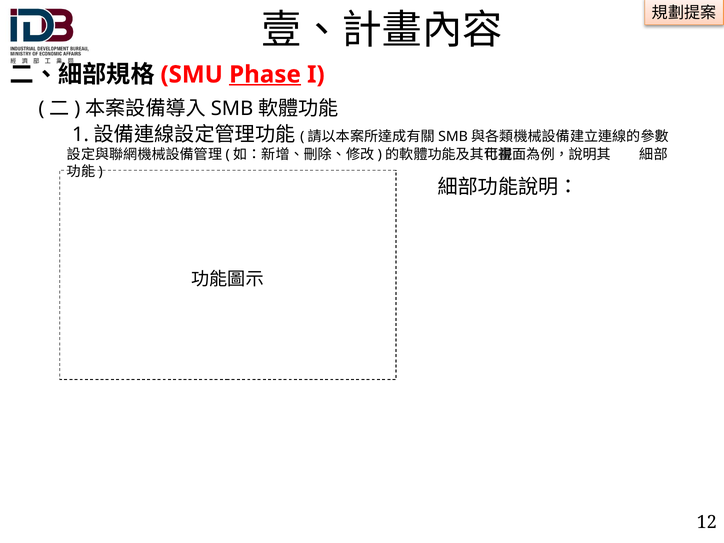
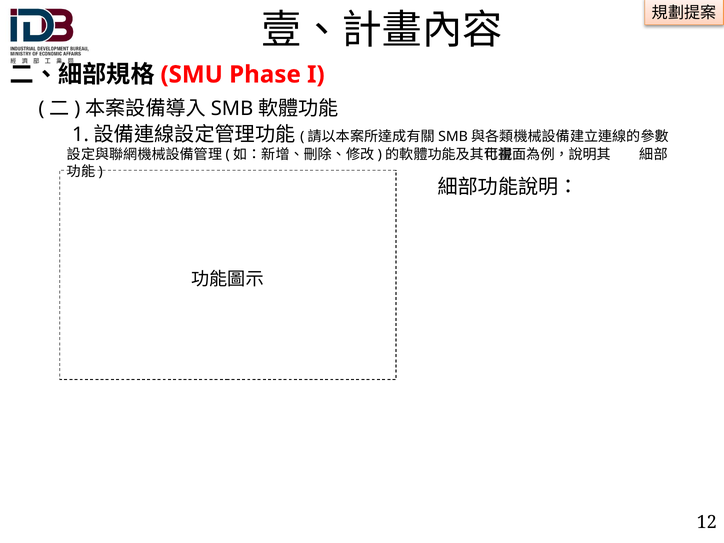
Phase underline: present -> none
